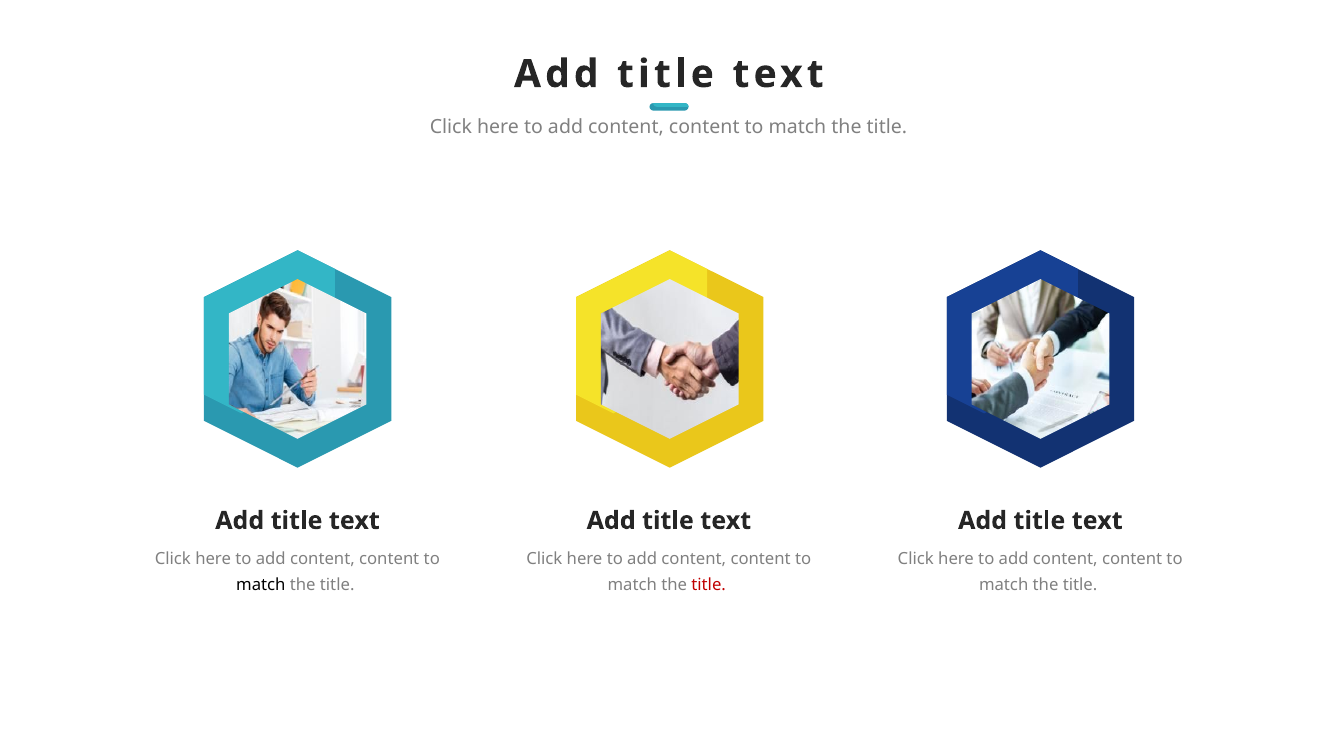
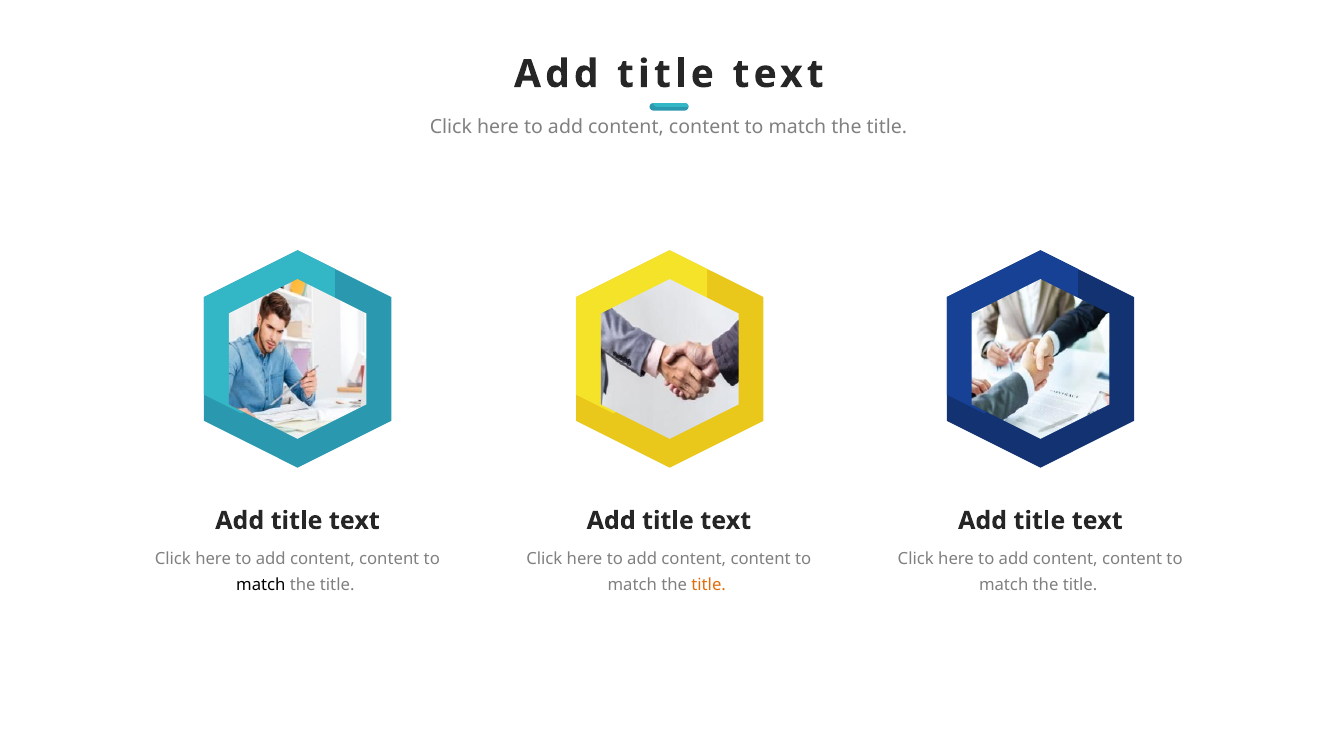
title at (709, 584) colour: red -> orange
